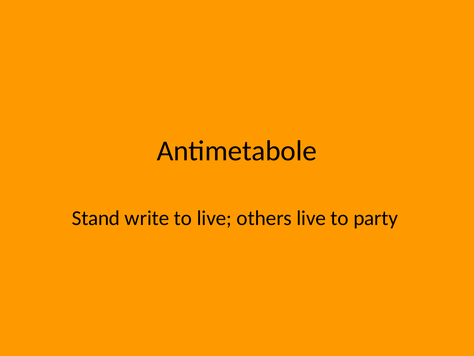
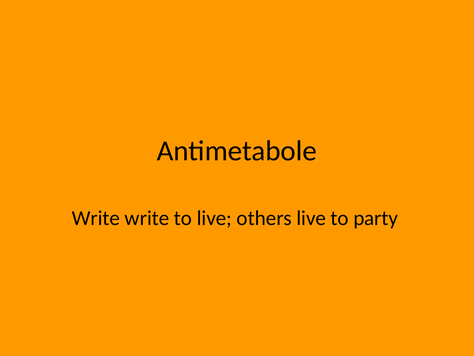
Stand at (96, 218): Stand -> Write
